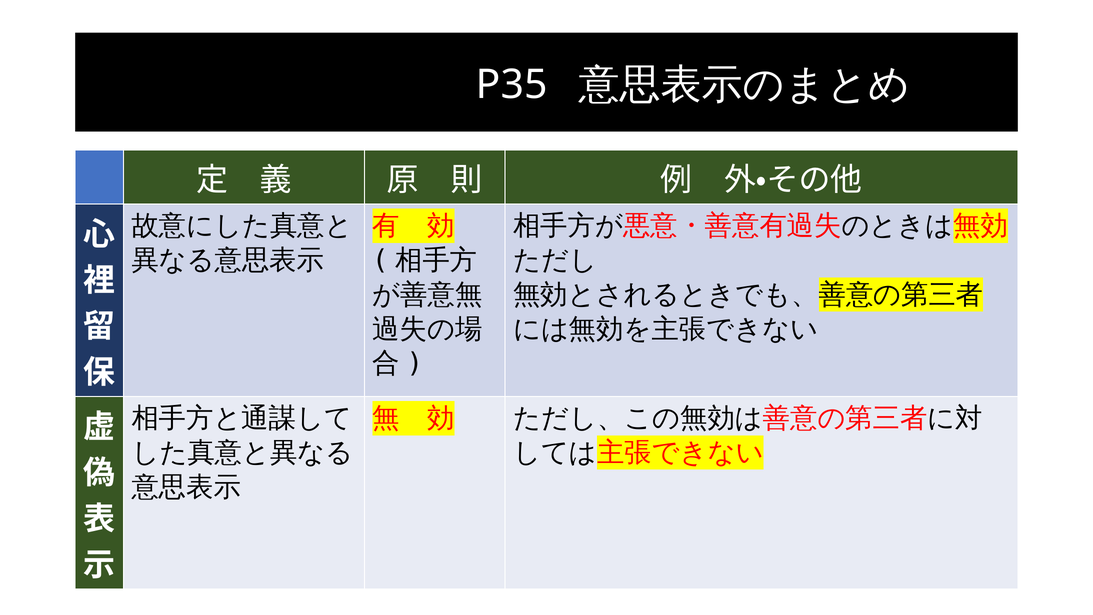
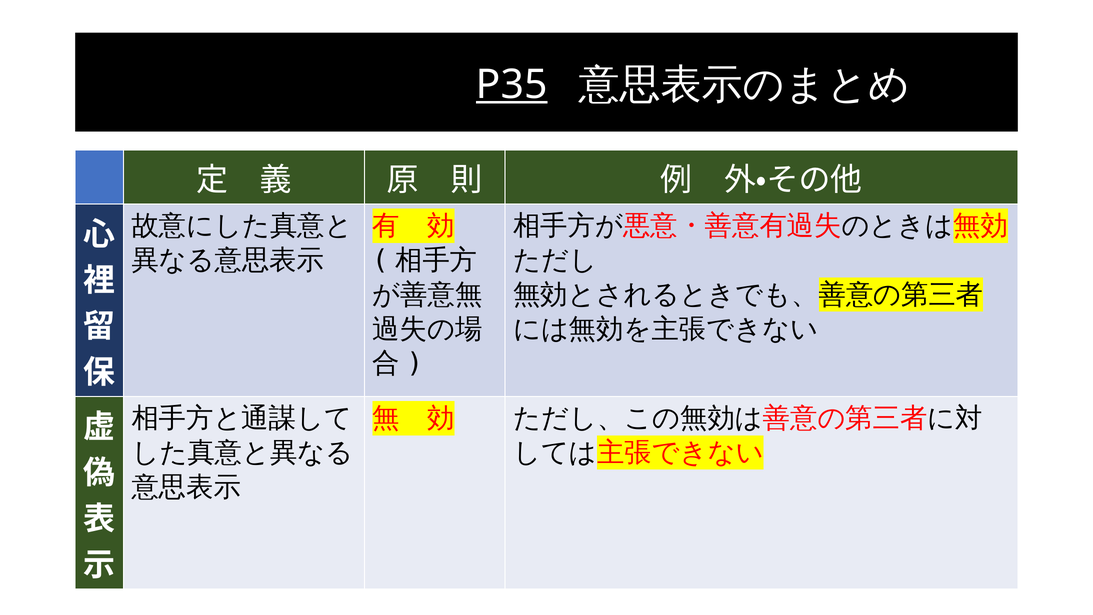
P35 underline: none -> present
